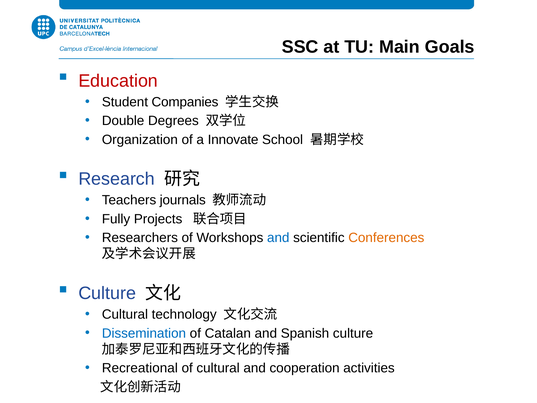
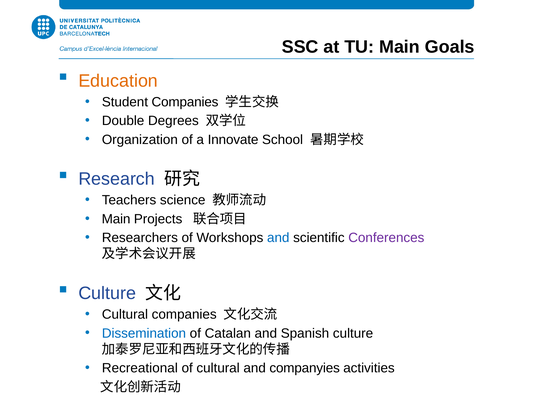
Education colour: red -> orange
journals: journals -> science
Fully at (116, 219): Fully -> Main
Conferences colour: orange -> purple
Cultural technology: technology -> companies
cooperation: cooperation -> companyies
